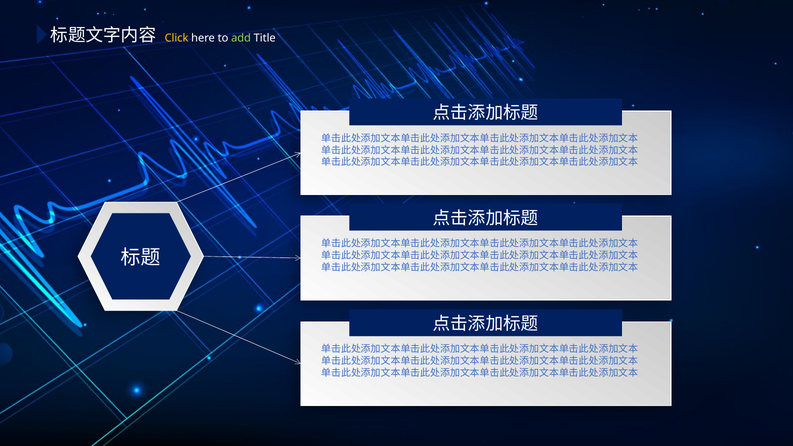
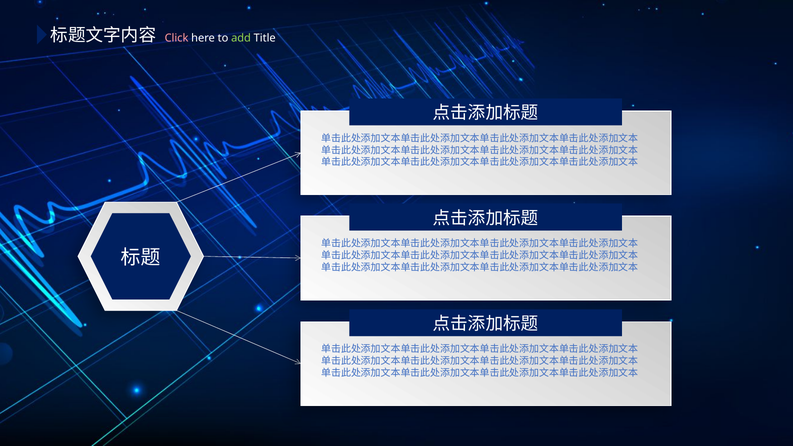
Click colour: yellow -> pink
